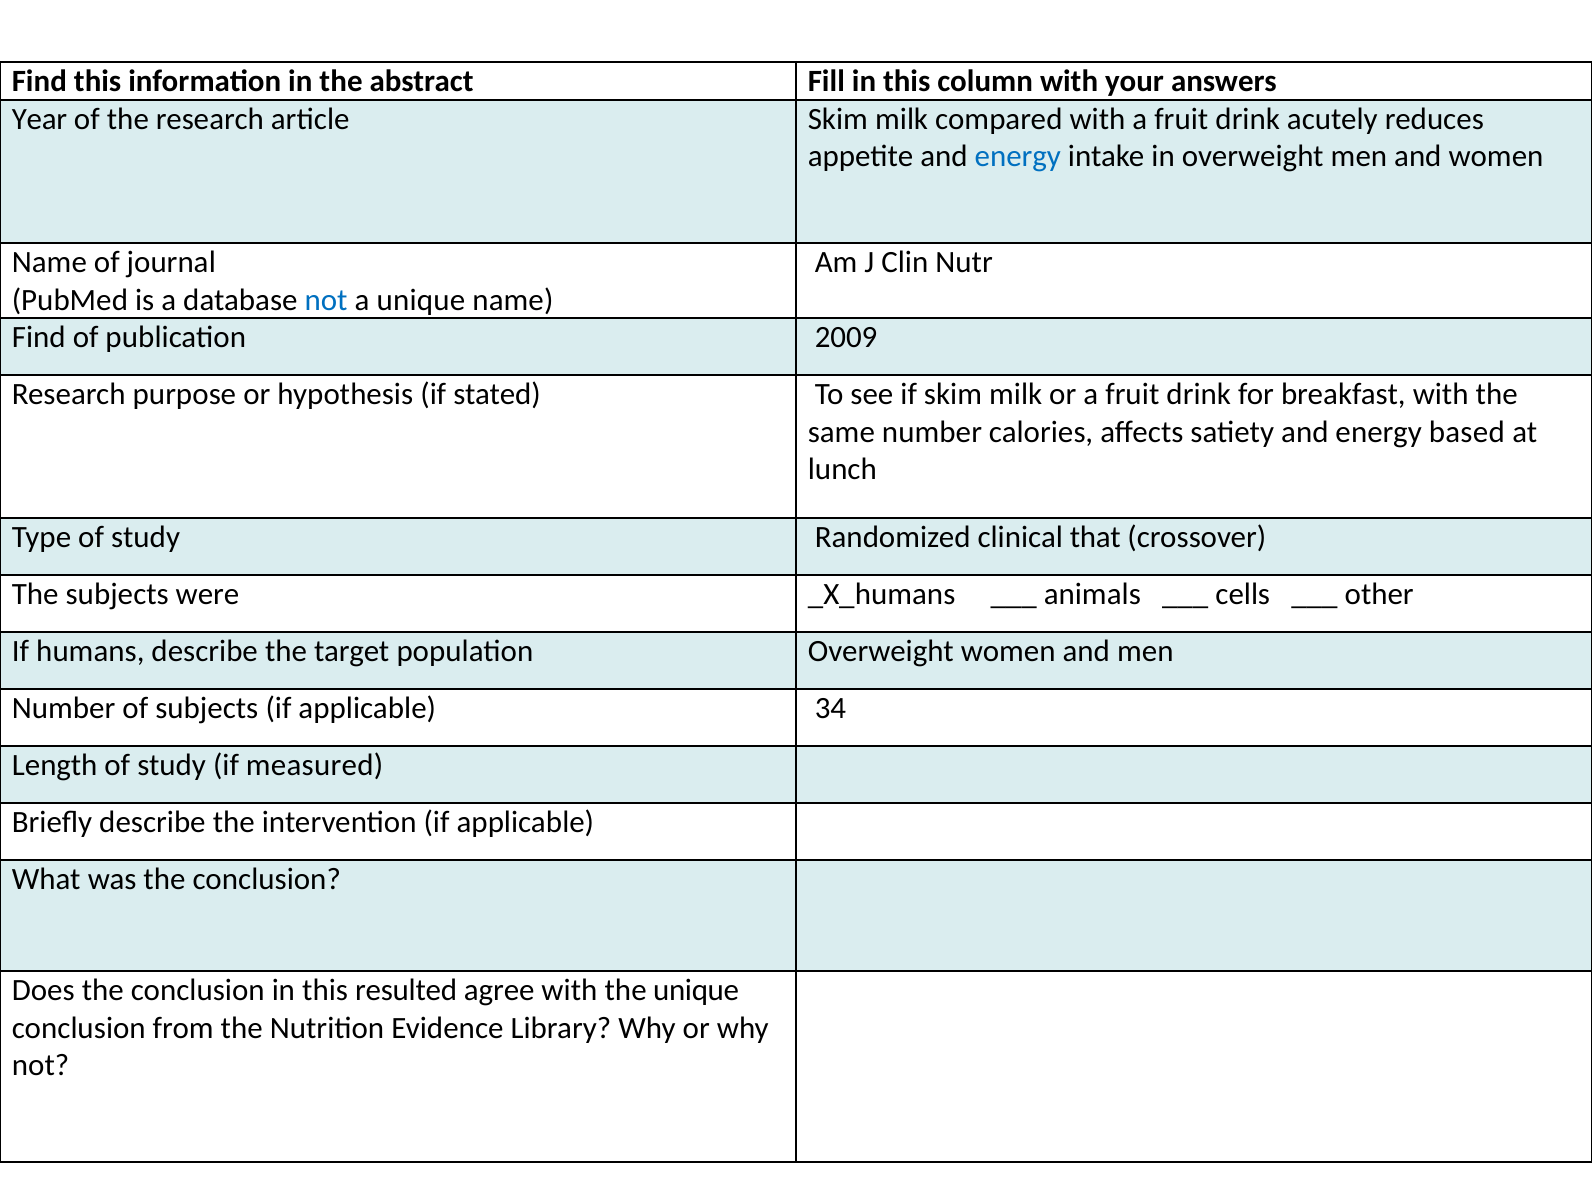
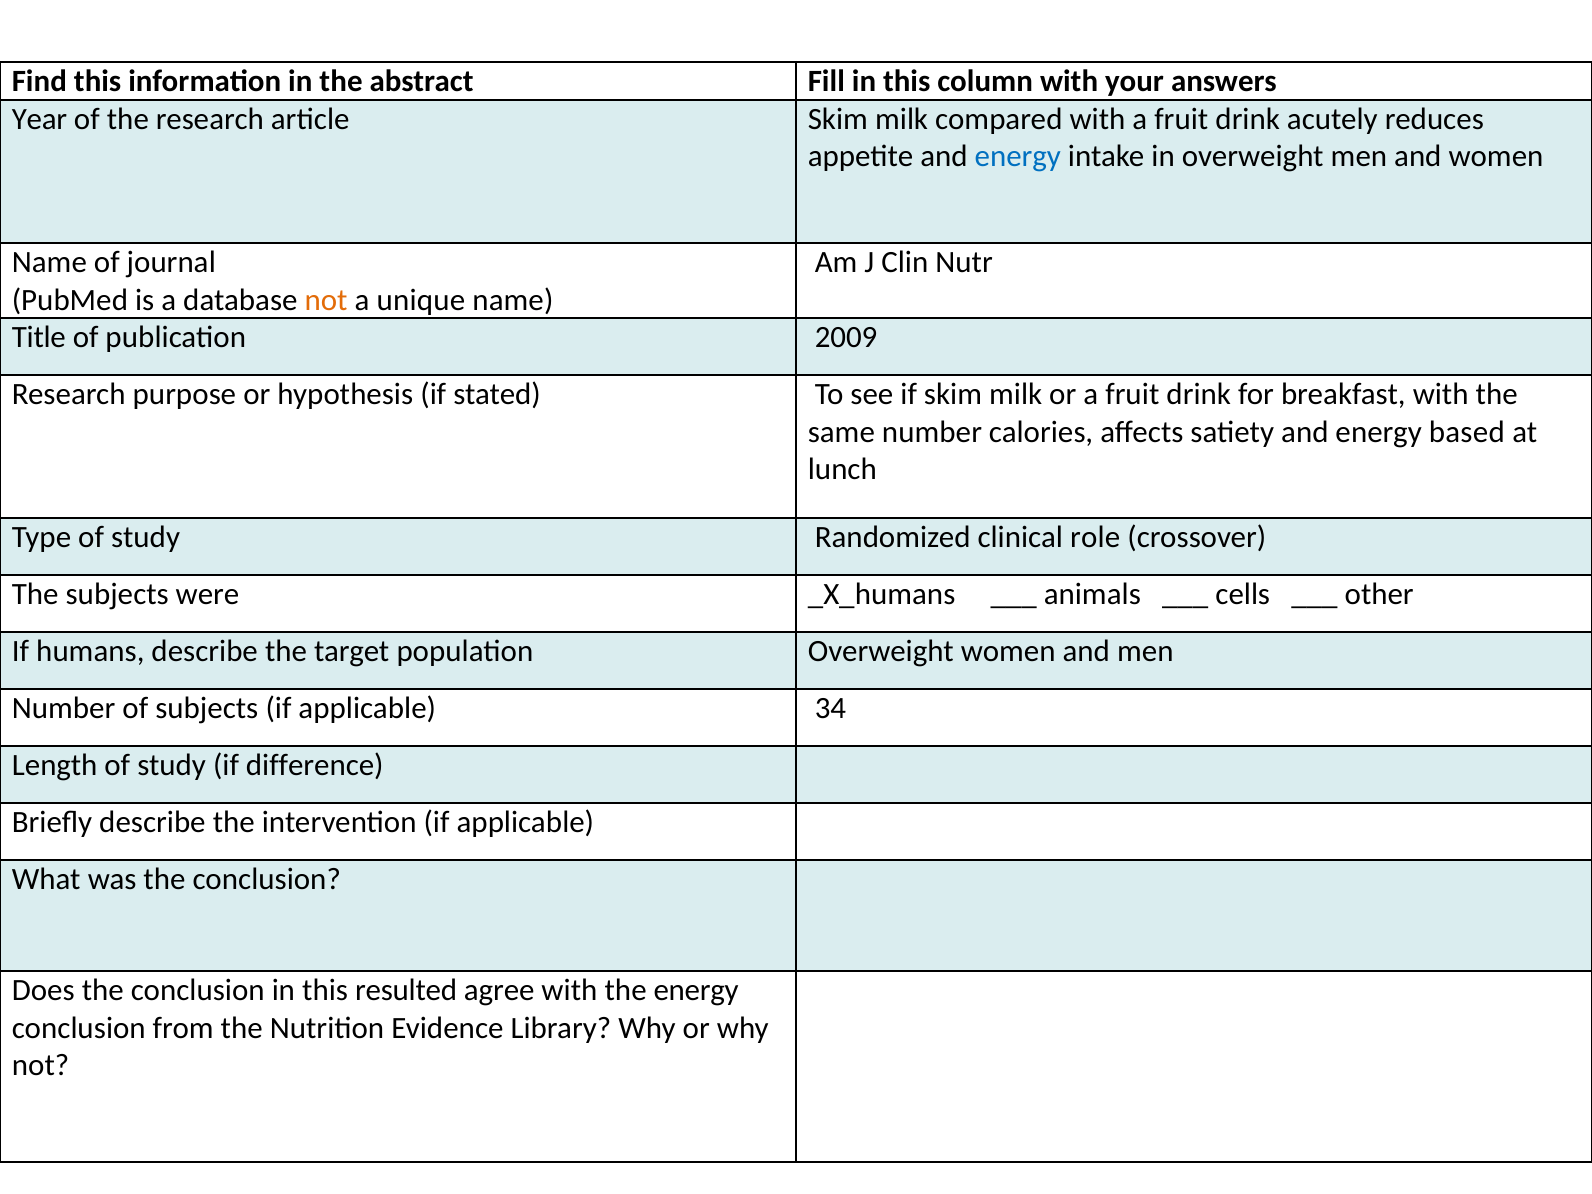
not at (326, 300) colour: blue -> orange
Find at (39, 338): Find -> Title
that: that -> role
measured: measured -> difference
the unique: unique -> energy
